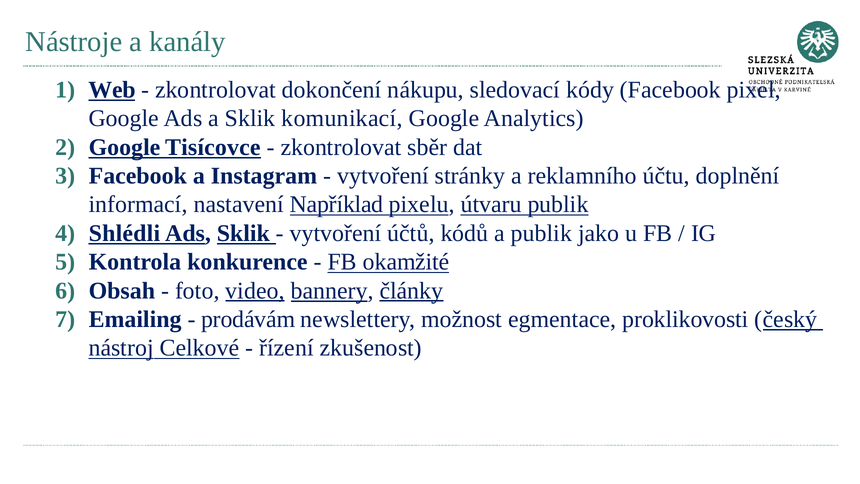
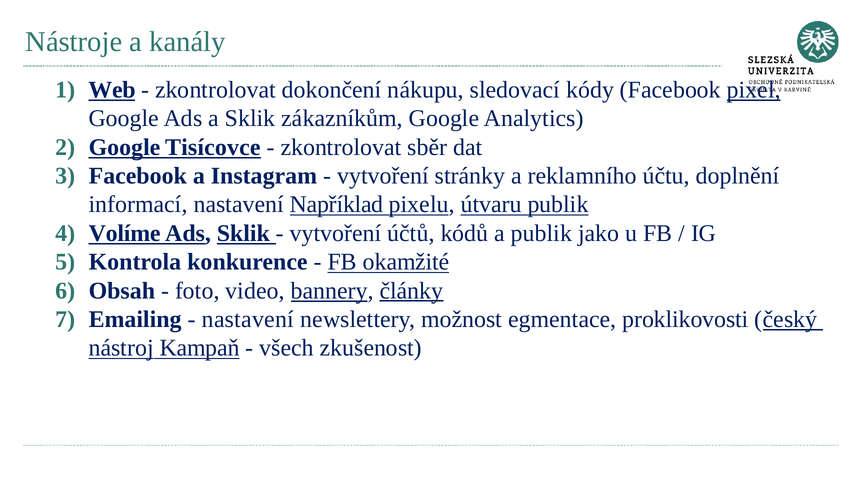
pixel underline: none -> present
komunikací: komunikací -> zákazníkům
Shlédli: Shlédli -> Volíme
video underline: present -> none
prodávám at (248, 319): prodávám -> nastavení
Celkové: Celkové -> Kampaň
řízení: řízení -> všech
